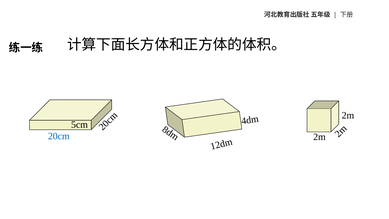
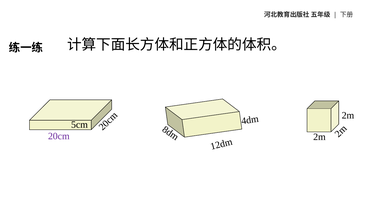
20cm colour: blue -> purple
